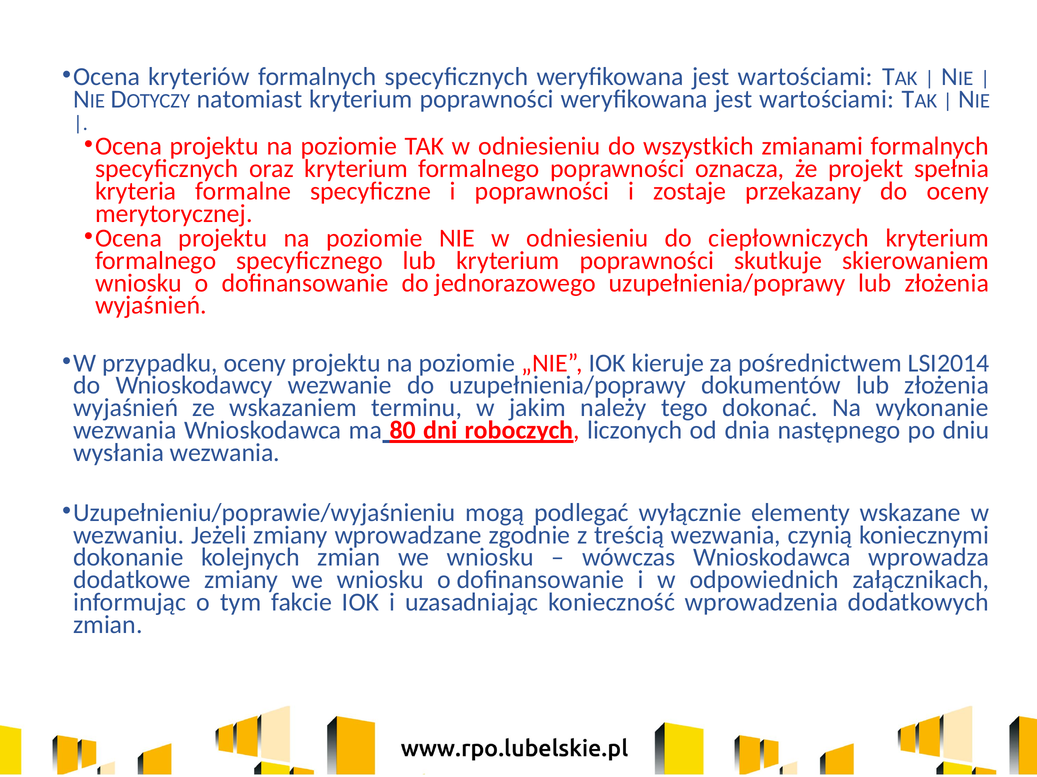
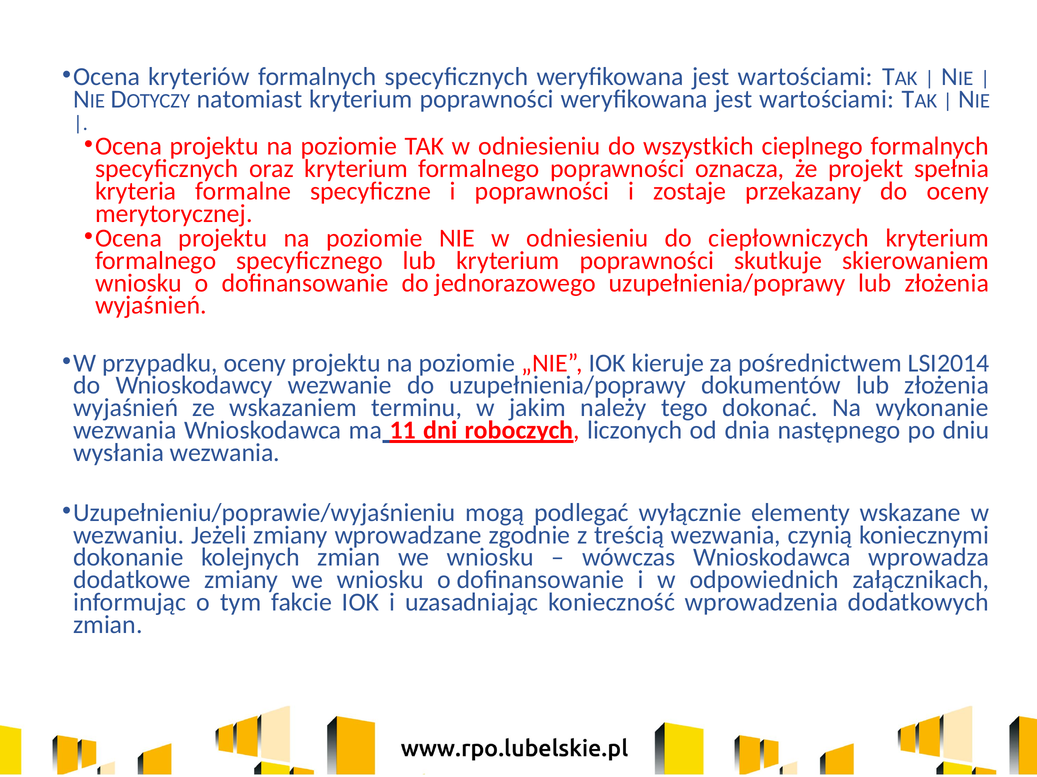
zmianami: zmianami -> cieplnego
80: 80 -> 11
